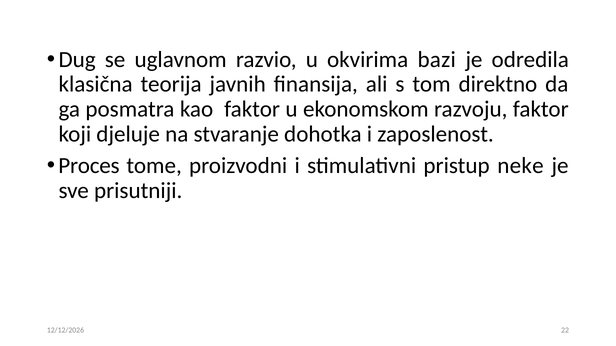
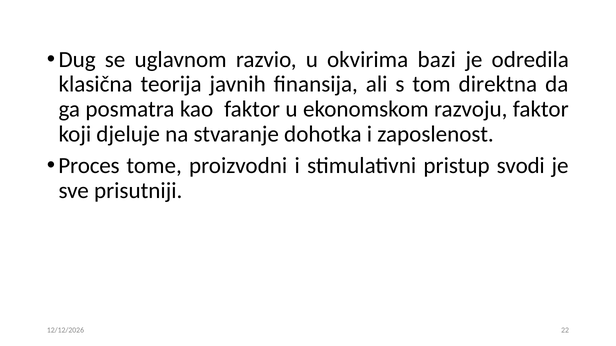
direktno: direktno -> direktna
neke: neke -> svodi
